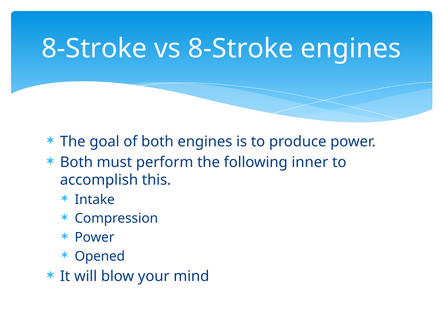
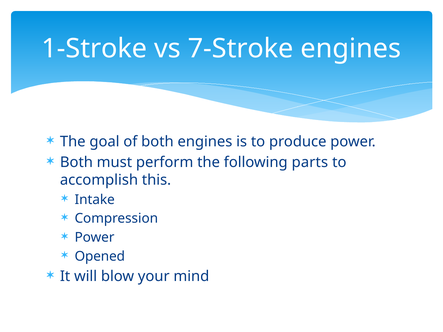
8-Stroke at (94, 49): 8-Stroke -> 1-Stroke
vs 8-Stroke: 8-Stroke -> 7-Stroke
inner: inner -> parts
